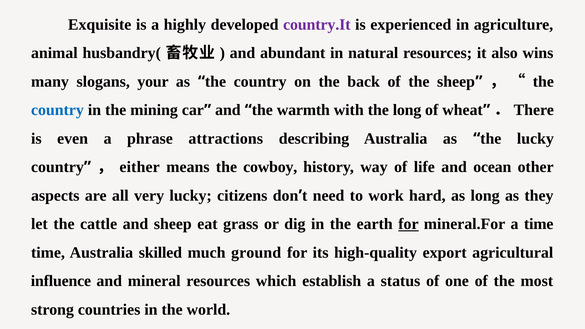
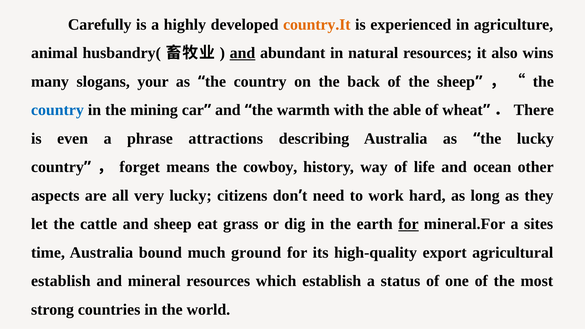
Exquisite: Exquisite -> Carefully
country.It colour: purple -> orange
and at (243, 53) underline: none -> present
the long: long -> able
either: either -> forget
a time: time -> sites
skilled: skilled -> bound
influence at (61, 281): influence -> establish
